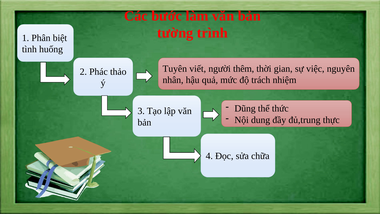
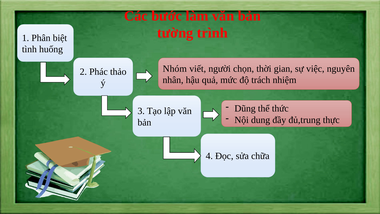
Tuyên: Tuyên -> Nhóm
thêm: thêm -> chọn
